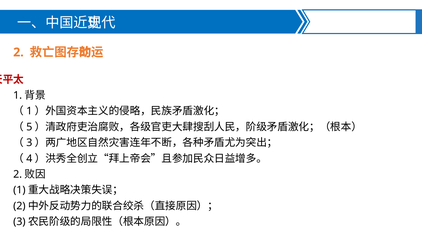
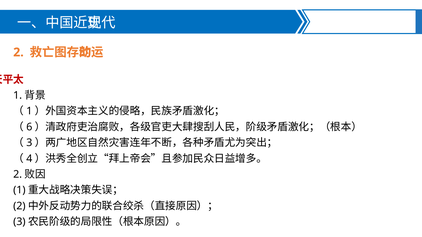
5: 5 -> 6
